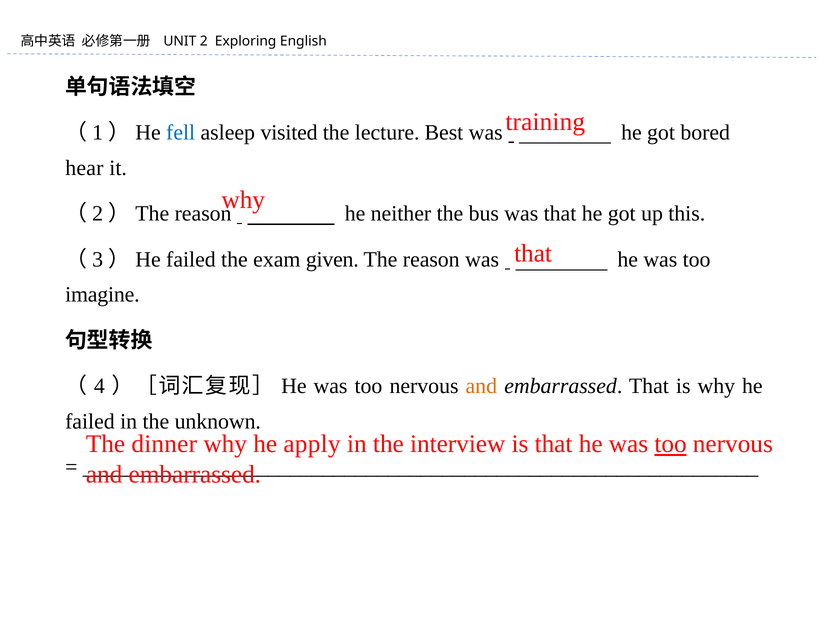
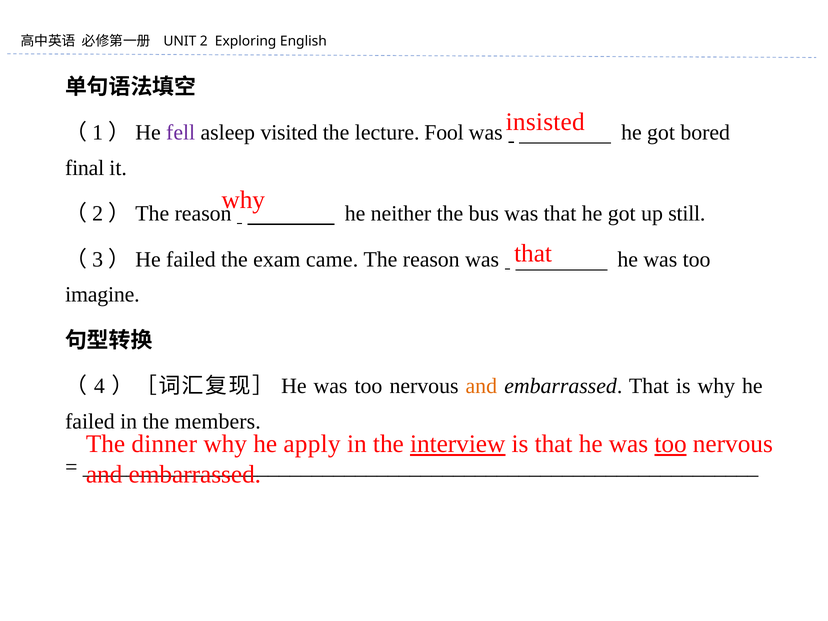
training: training -> insisted
fell colour: blue -> purple
Best: Best -> Fool
hear: hear -> final
this: this -> still
given: given -> came
unknown: unknown -> members
interview underline: none -> present
